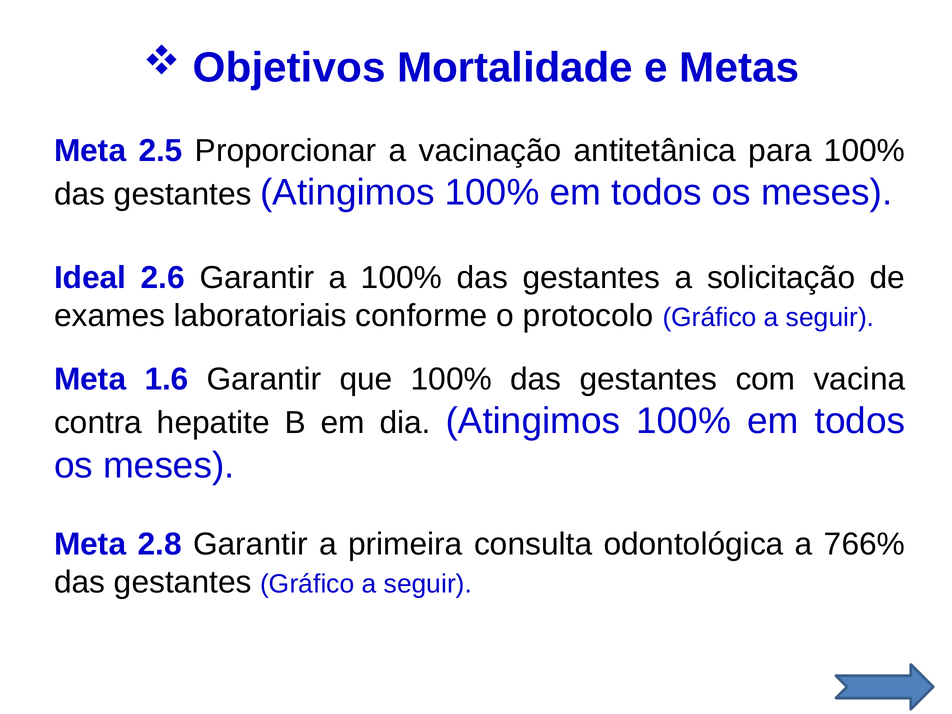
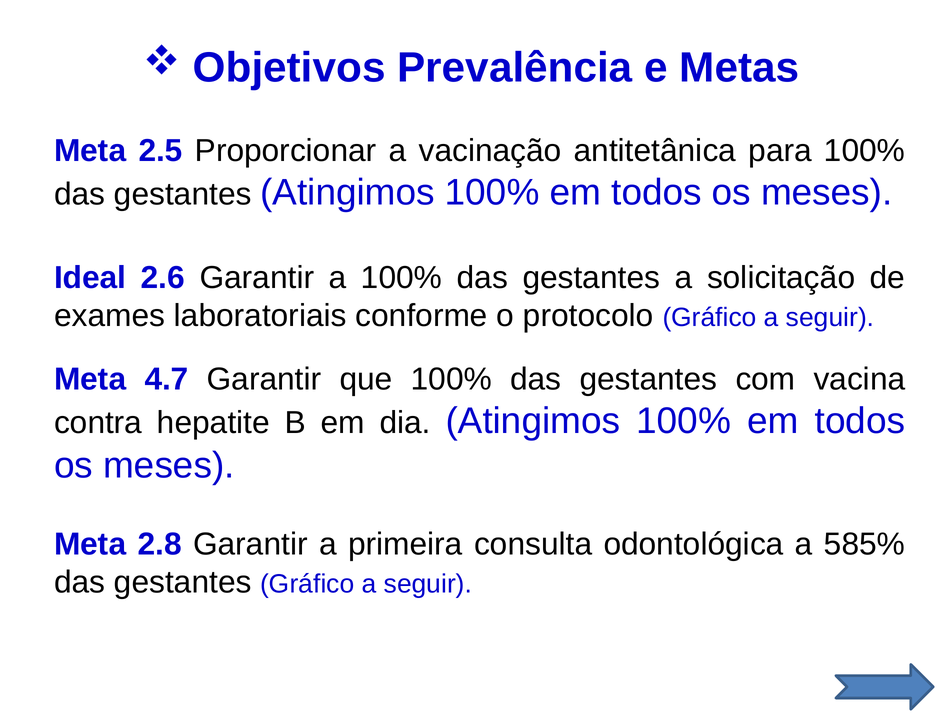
Mortalidade: Mortalidade -> Prevalência
1.6: 1.6 -> 4.7
766%: 766% -> 585%
